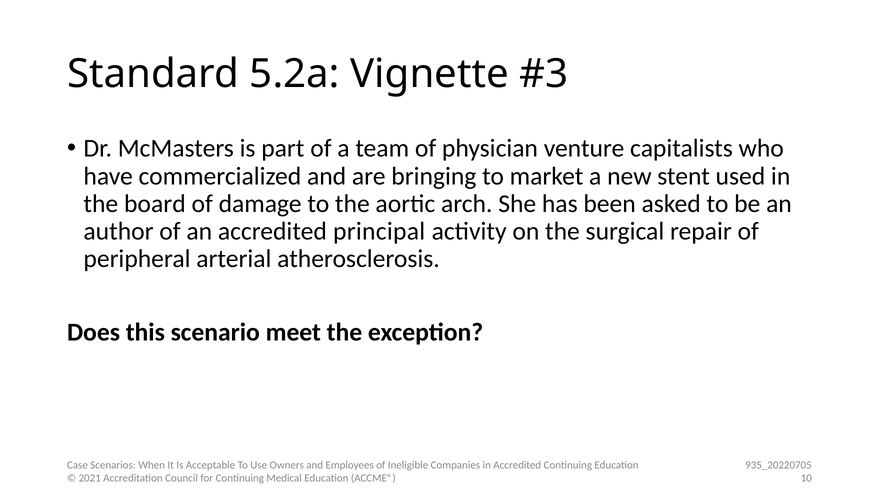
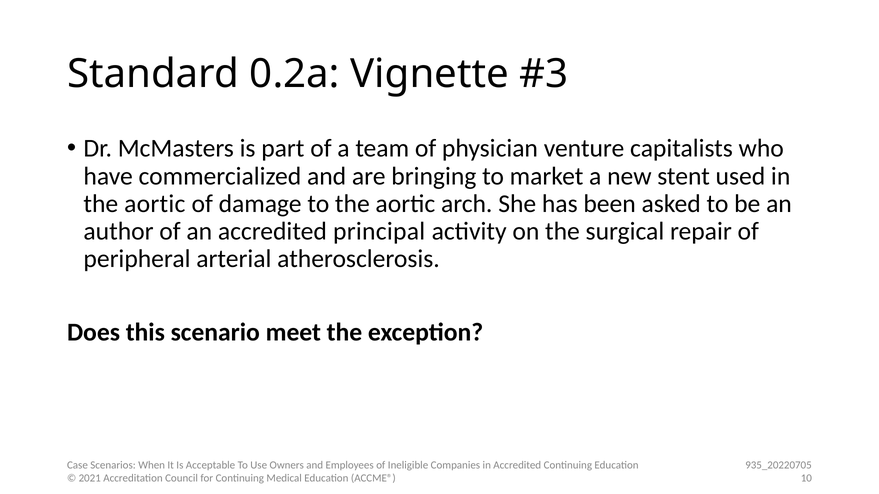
5.2a: 5.2a -> 0.2a
board at (155, 204): board -> aortic
